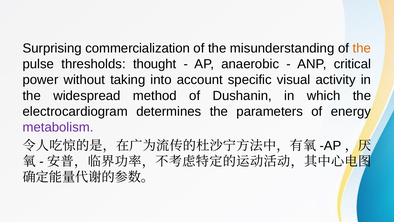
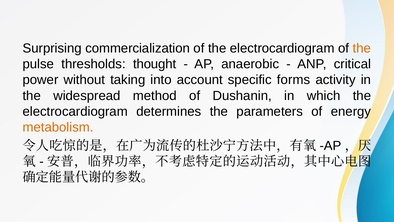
of the misunderstanding: misunderstanding -> electrocardiogram
visual: visual -> forms
metabolism colour: purple -> orange
